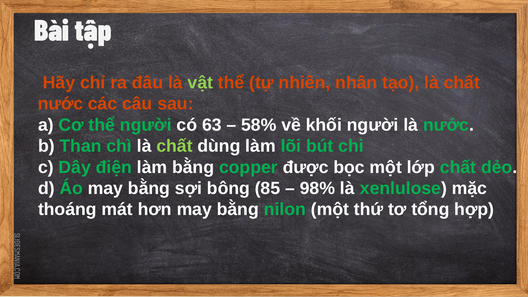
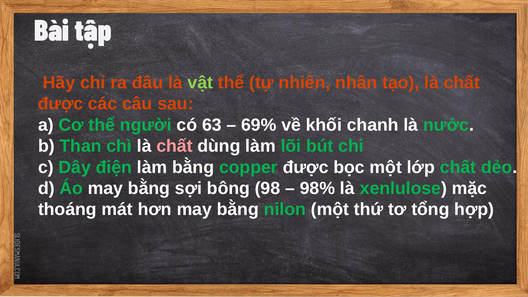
nước at (61, 104): nước -> được
58%: 58% -> 69%
khối người: người -> chanh
chất at (174, 146) colour: light green -> pink
85: 85 -> 98
